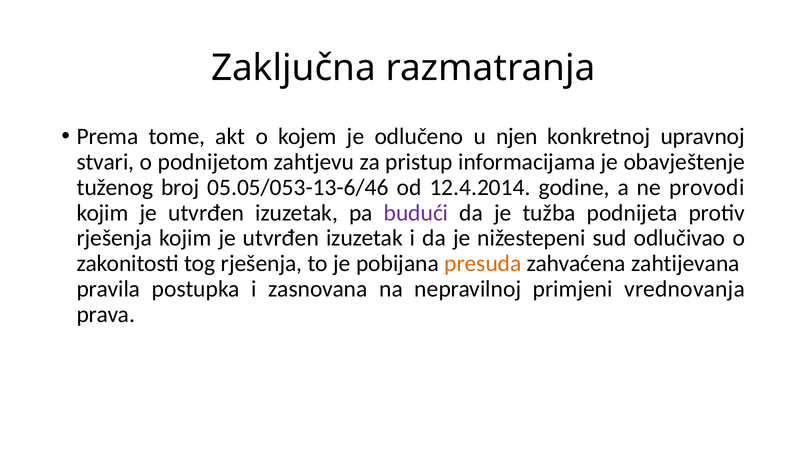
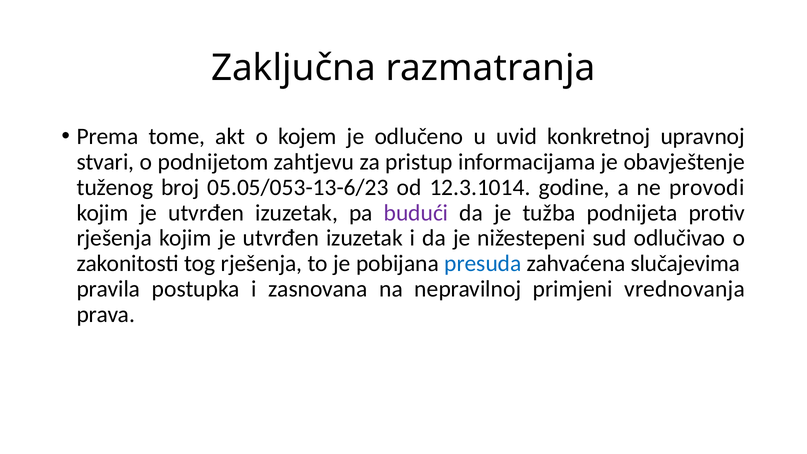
njen: njen -> uvid
05.05/053-13-6/46: 05.05/053-13-6/46 -> 05.05/053-13-6/23
12.4.2014: 12.4.2014 -> 12.3.1014
presuda colour: orange -> blue
zahtijevana: zahtijevana -> slučajevima
